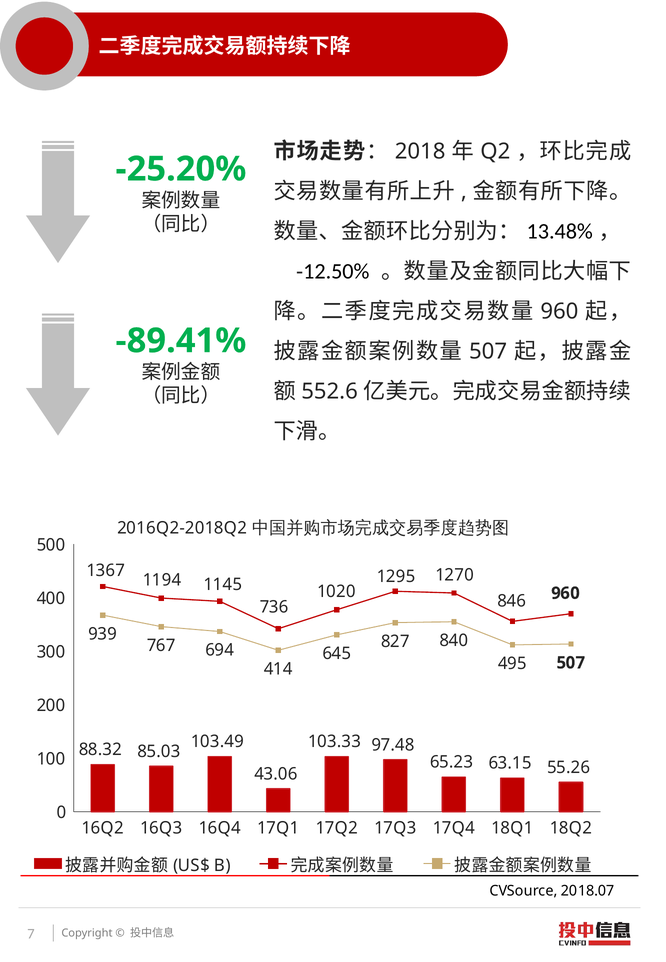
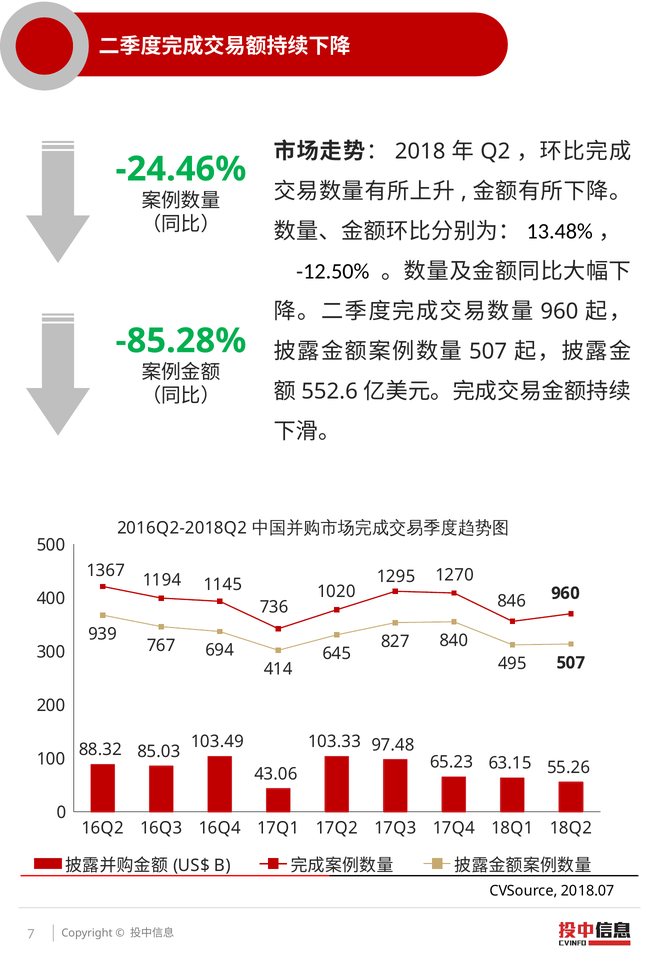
-25.20%: -25.20% -> -24.46%
-89.41%: -89.41% -> -85.28%
